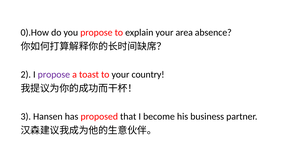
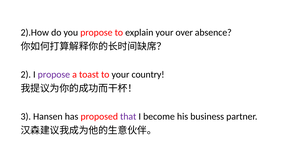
0).How: 0).How -> 2).How
area: area -> over
that colour: black -> purple
